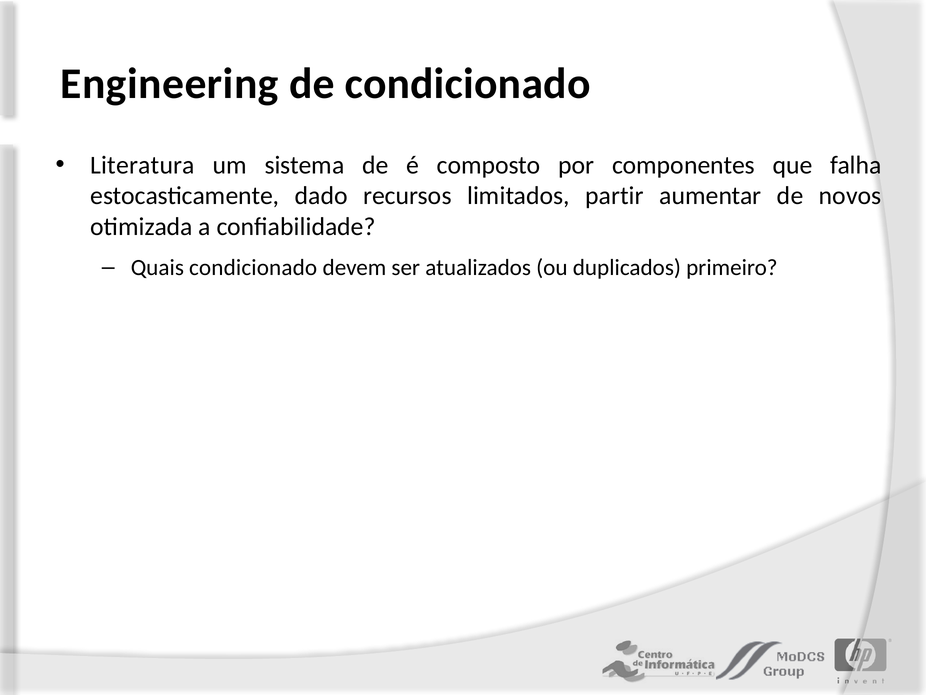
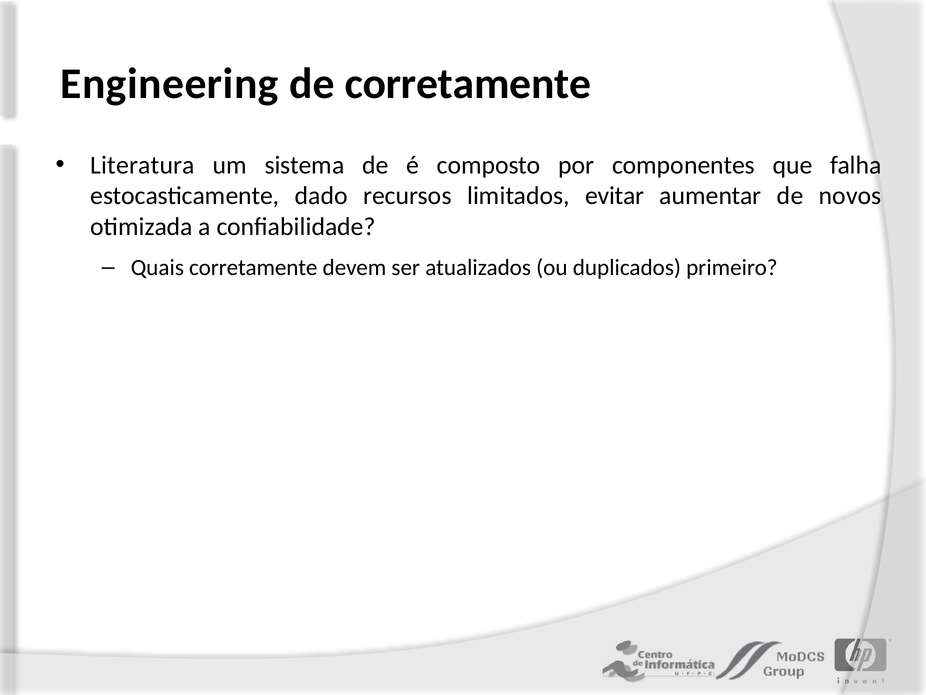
de condicionado: condicionado -> corretamente
partir: partir -> evitar
Quais condicionado: condicionado -> corretamente
